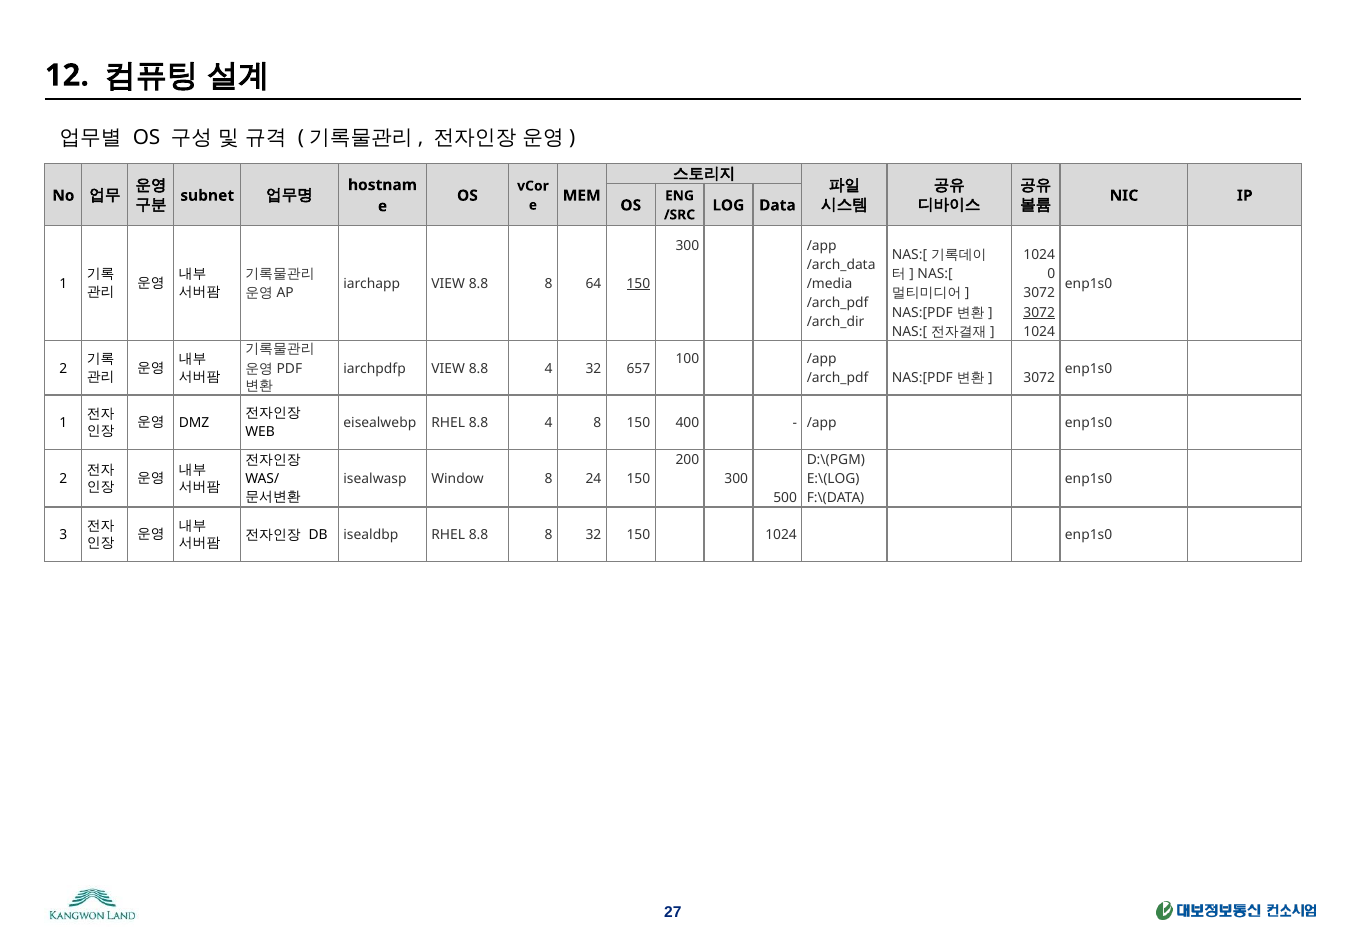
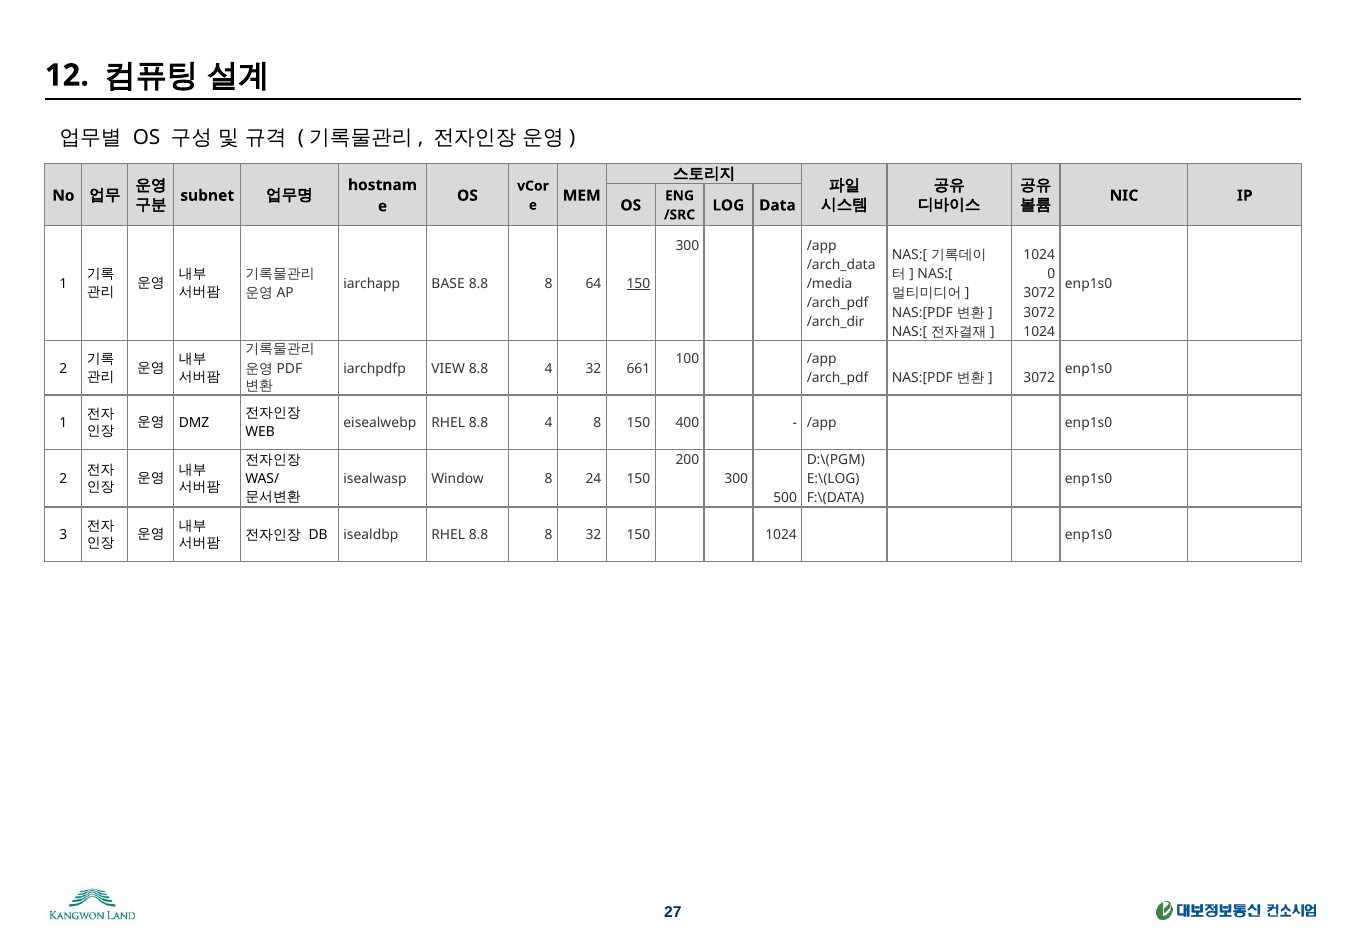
iarchapp VIEW: VIEW -> BASE
3072 at (1039, 313) underline: present -> none
657: 657 -> 661
